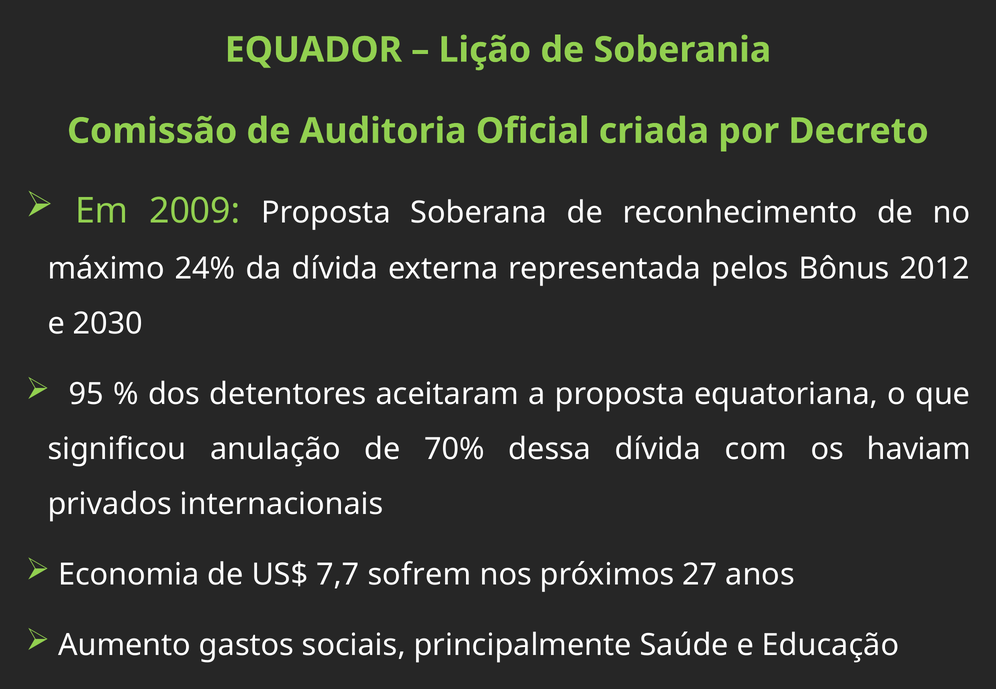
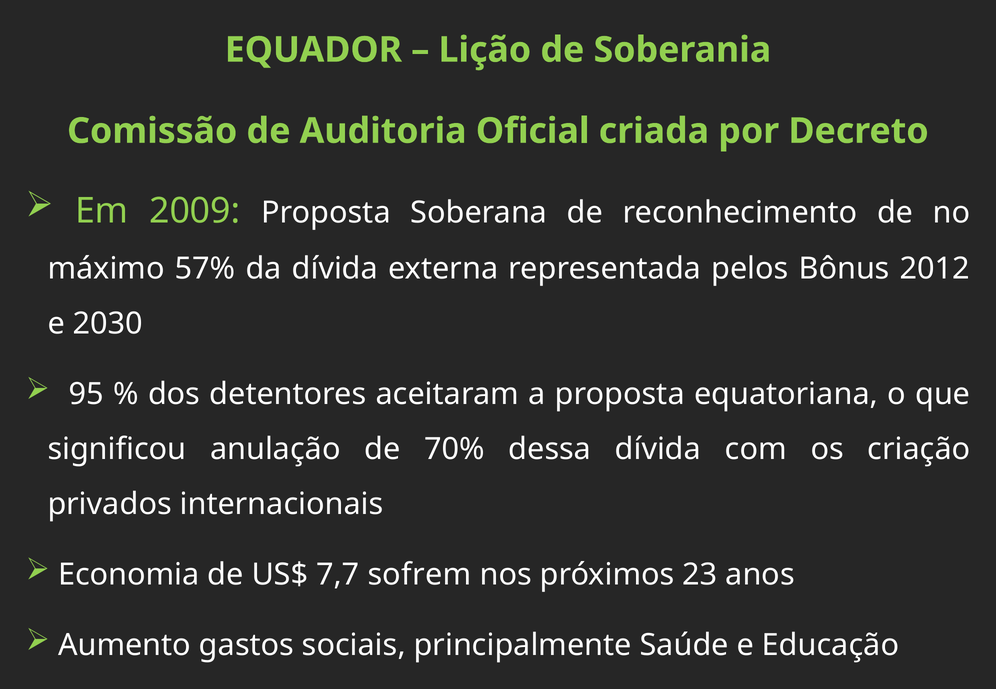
24%: 24% -> 57%
haviam: haviam -> criação
27: 27 -> 23
